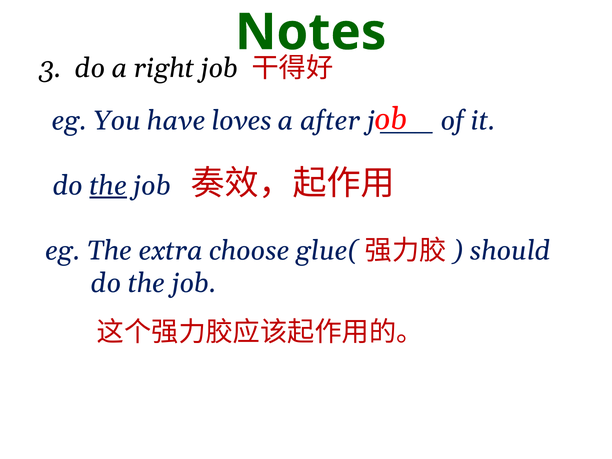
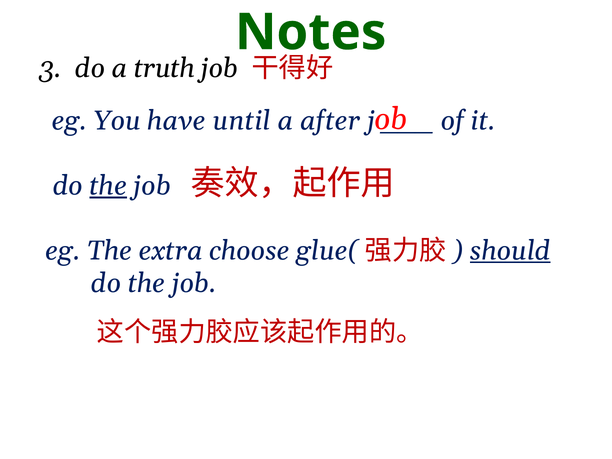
right: right -> truth
loves: loves -> until
should underline: none -> present
